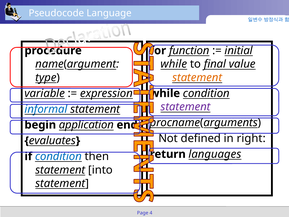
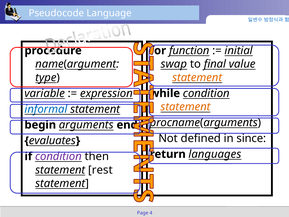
while at (174, 64): while -> swap
statement at (186, 107) colour: purple -> orange
application: application -> arguments
right: right -> since
condition at (58, 156) colour: blue -> purple
into: into -> rest
